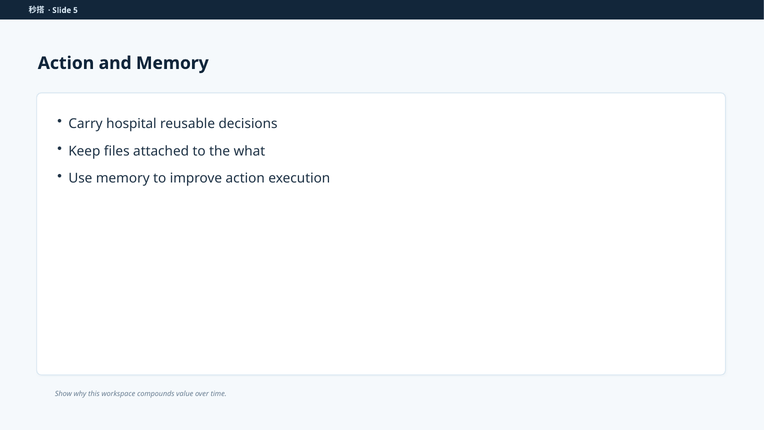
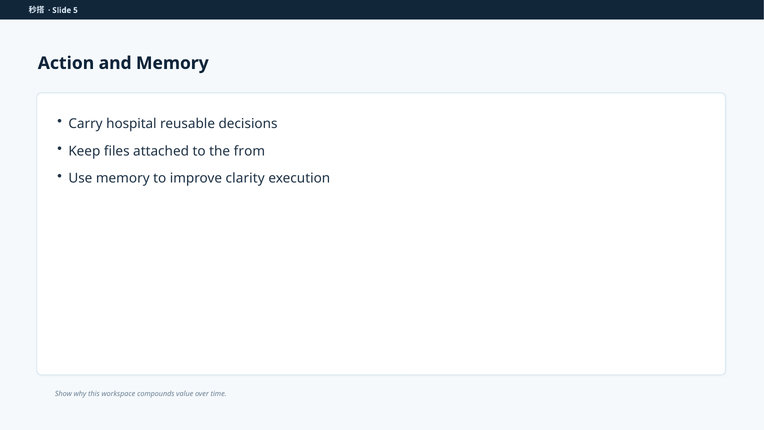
what: what -> from
improve action: action -> clarity
